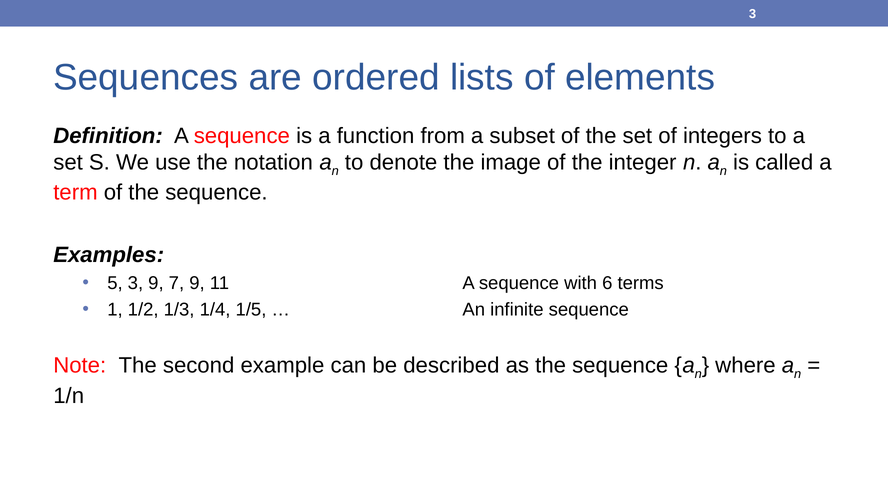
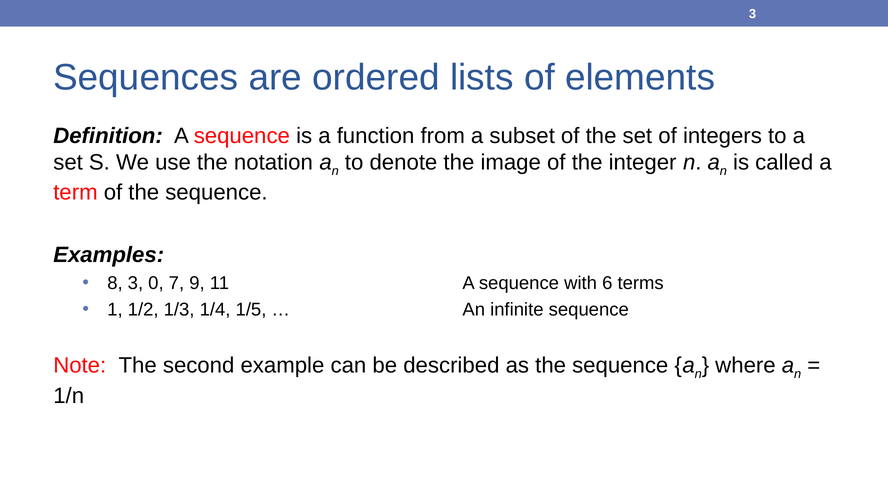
5: 5 -> 8
3 9: 9 -> 0
